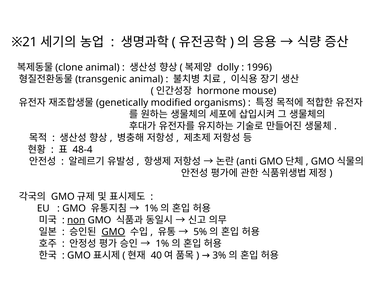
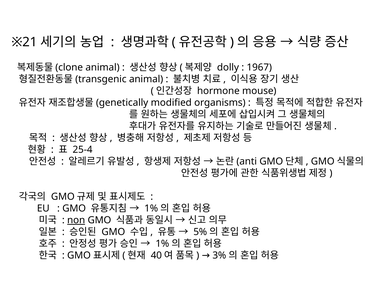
1996: 1996 -> 1967
48-4: 48-4 -> 25-4
GMO at (113, 231) underline: present -> none
